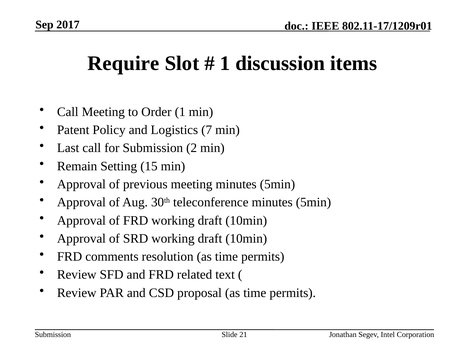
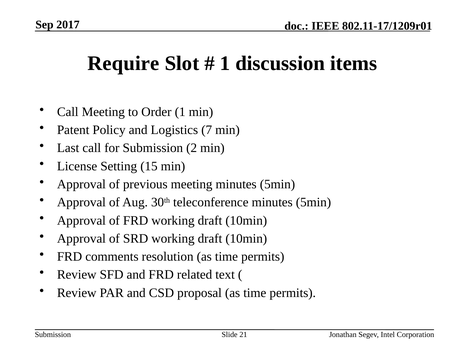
Remain: Remain -> License
